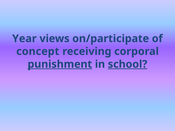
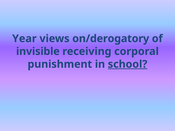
on/participate: on/participate -> on/derogatory
concept: concept -> invisible
punishment underline: present -> none
